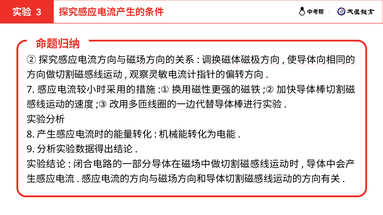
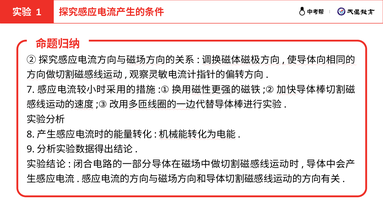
3: 3 -> 1
